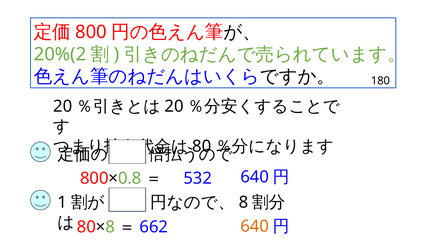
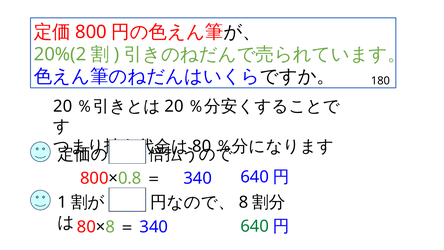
532 at (198, 178): 532 -> 340
640 at (255, 226) colour: orange -> green
662 at (154, 227): 662 -> 340
